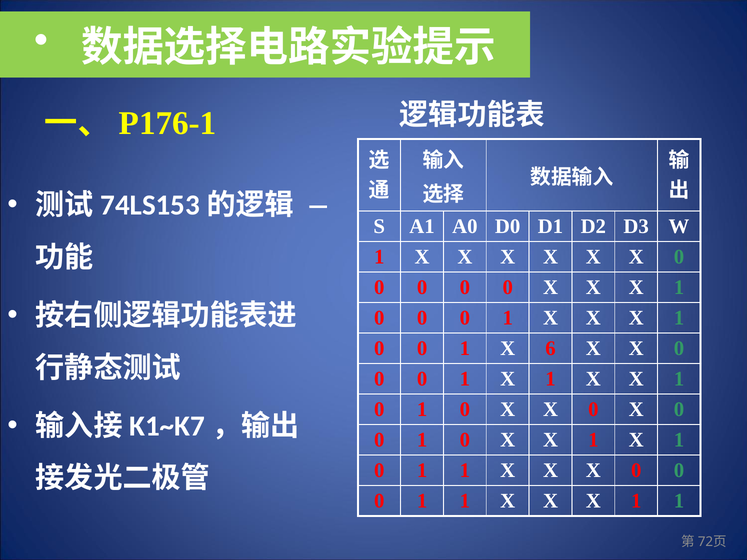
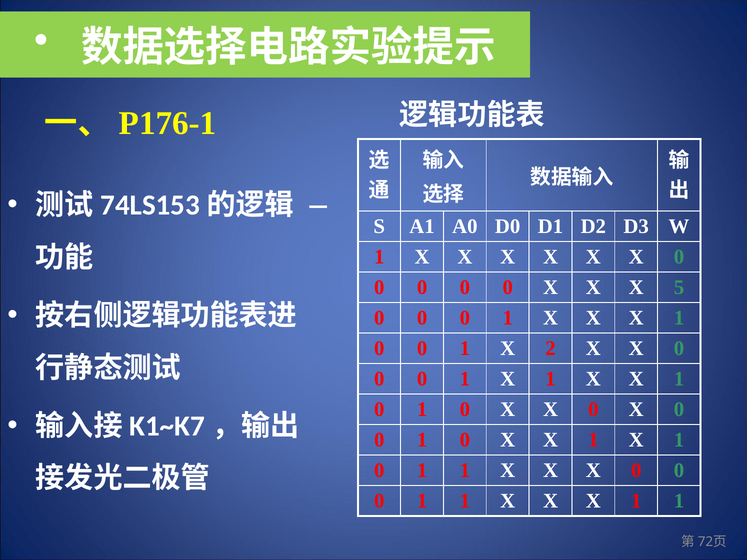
1 at (679, 288): 1 -> 5
6: 6 -> 2
